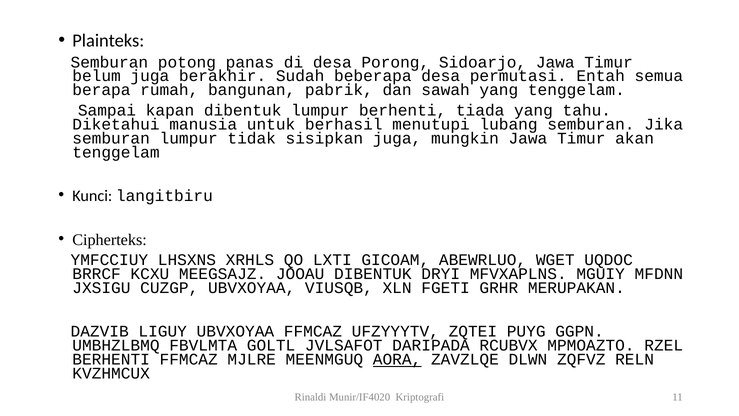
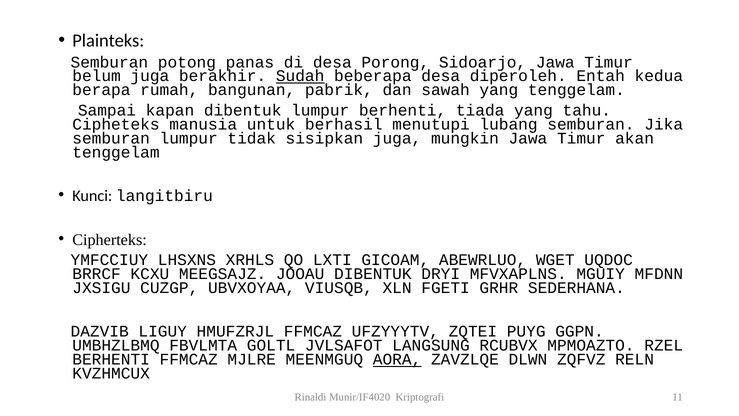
Sudah underline: none -> present
permutasi: permutasi -> diperoleh
semua: semua -> kedua
Diketahui: Diketahui -> Cipheteks
MERUPAKAN: MERUPAKAN -> SEDERHANA
LIGUY UBVXOYAA: UBVXOYAA -> HMUFZRJL
DARIPADA: DARIPADA -> LANGSUNG
